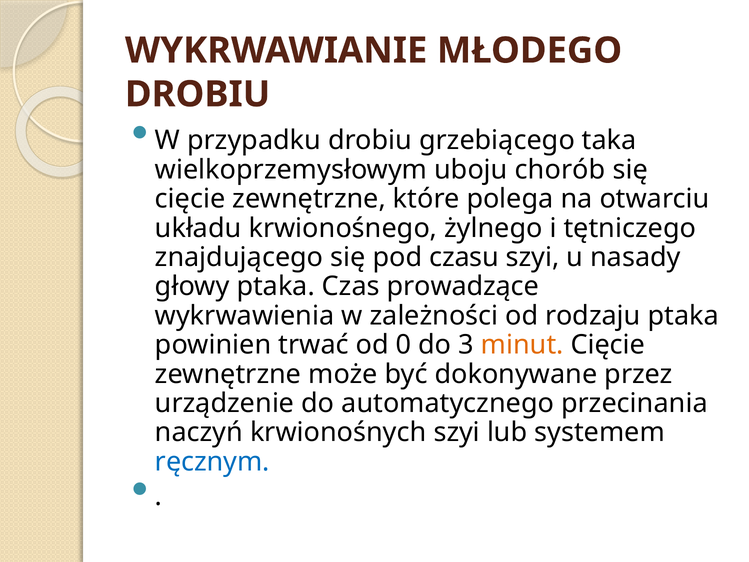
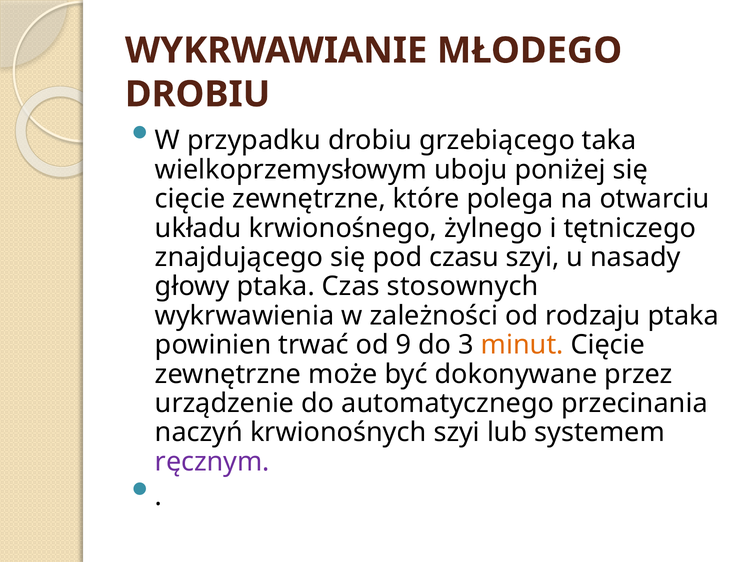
chorób: chorób -> poniżej
prowadzące: prowadzące -> stosownych
0: 0 -> 9
ręcznym colour: blue -> purple
